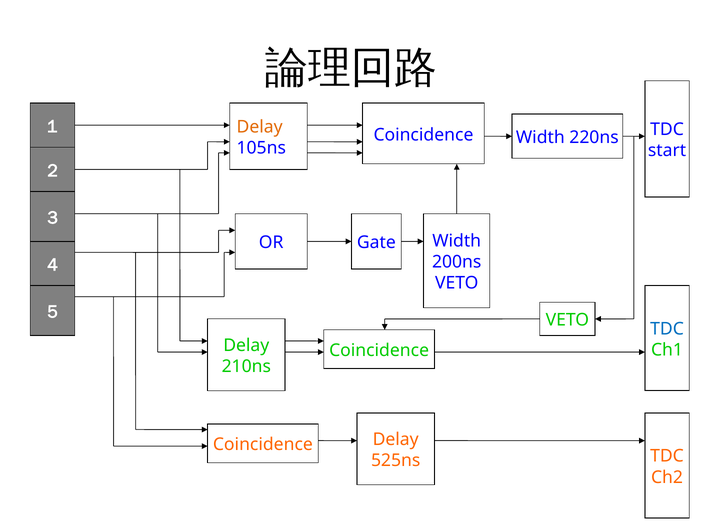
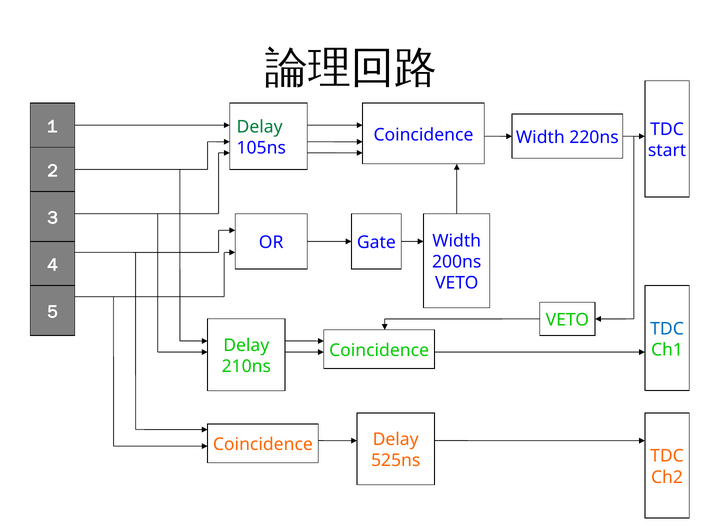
Delay at (260, 127) colour: orange -> green
